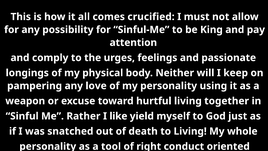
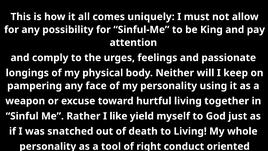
crucified: crucified -> uniquely
love: love -> face
